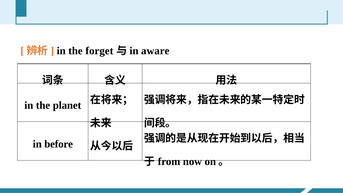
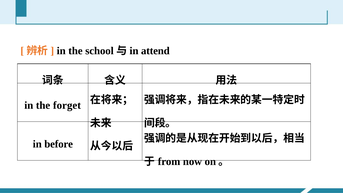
forget: forget -> school
aware: aware -> attend
planet: planet -> forget
